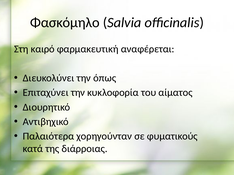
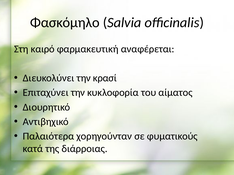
όπως: όπως -> κρασί
